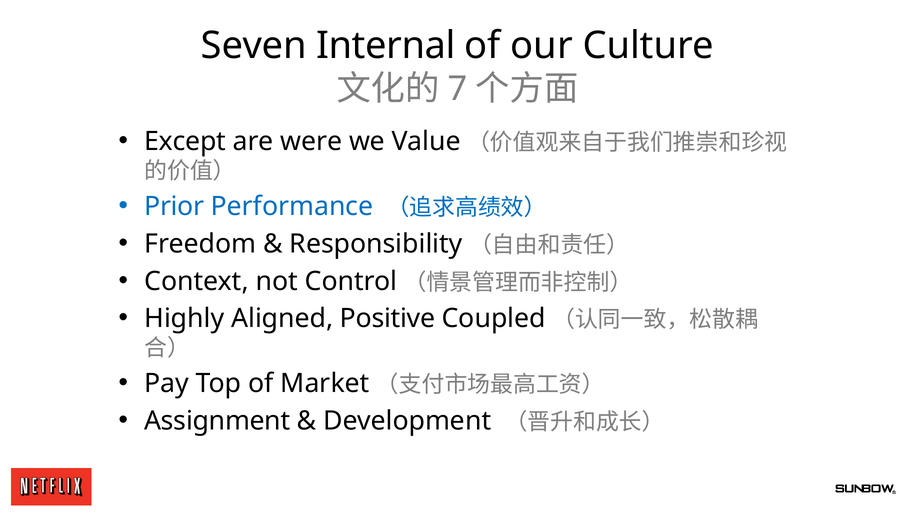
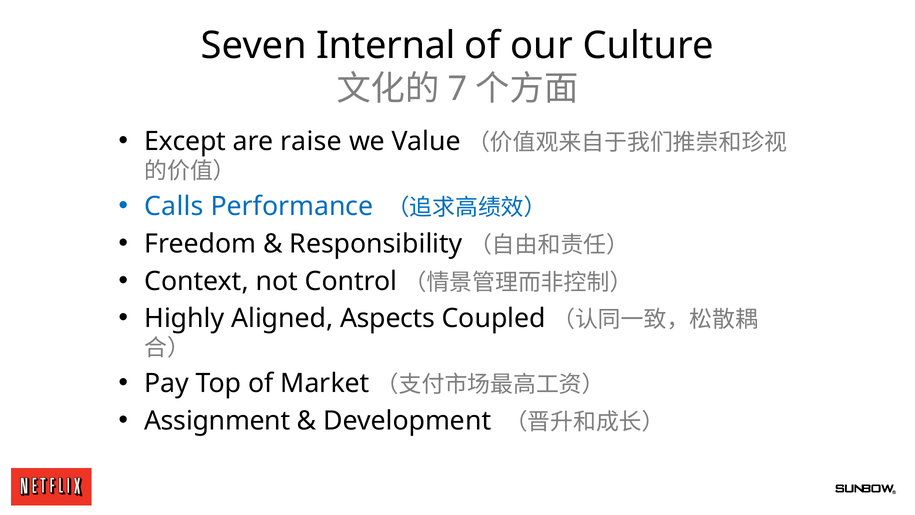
were: were -> raise
Prior: Prior -> Calls
Positive: Positive -> Aspects
